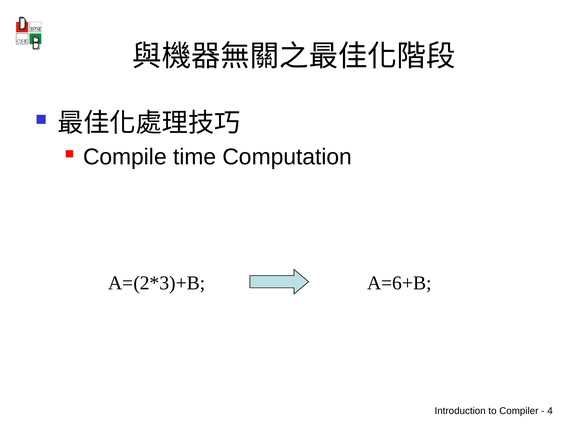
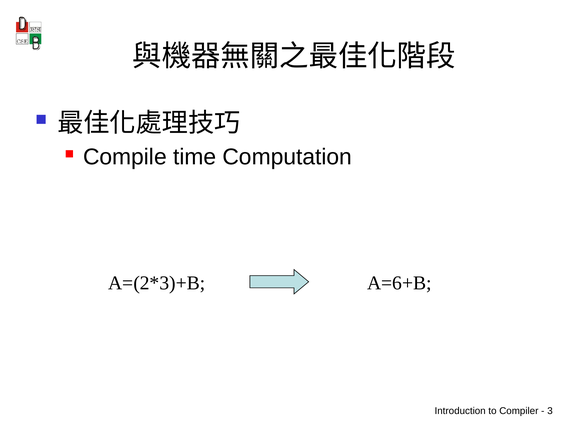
4: 4 -> 3
